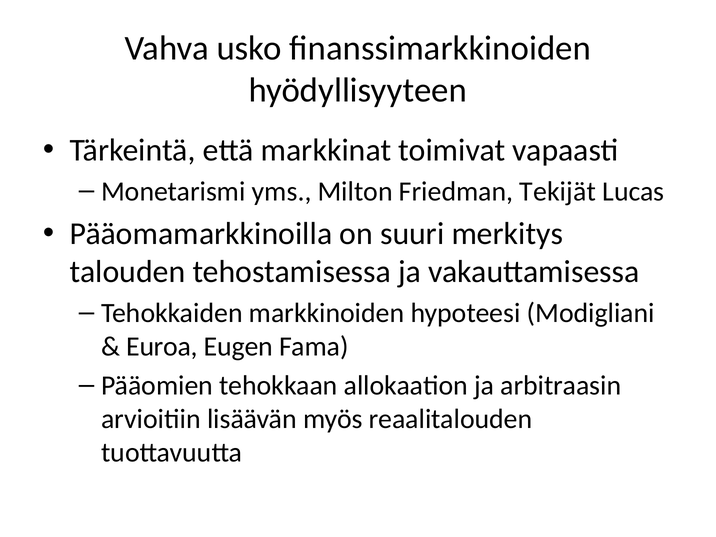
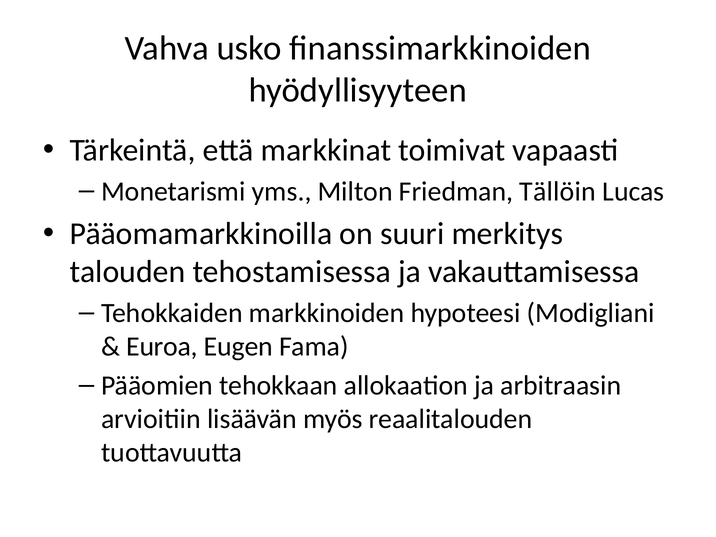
Tekijät: Tekijät -> Tällöin
